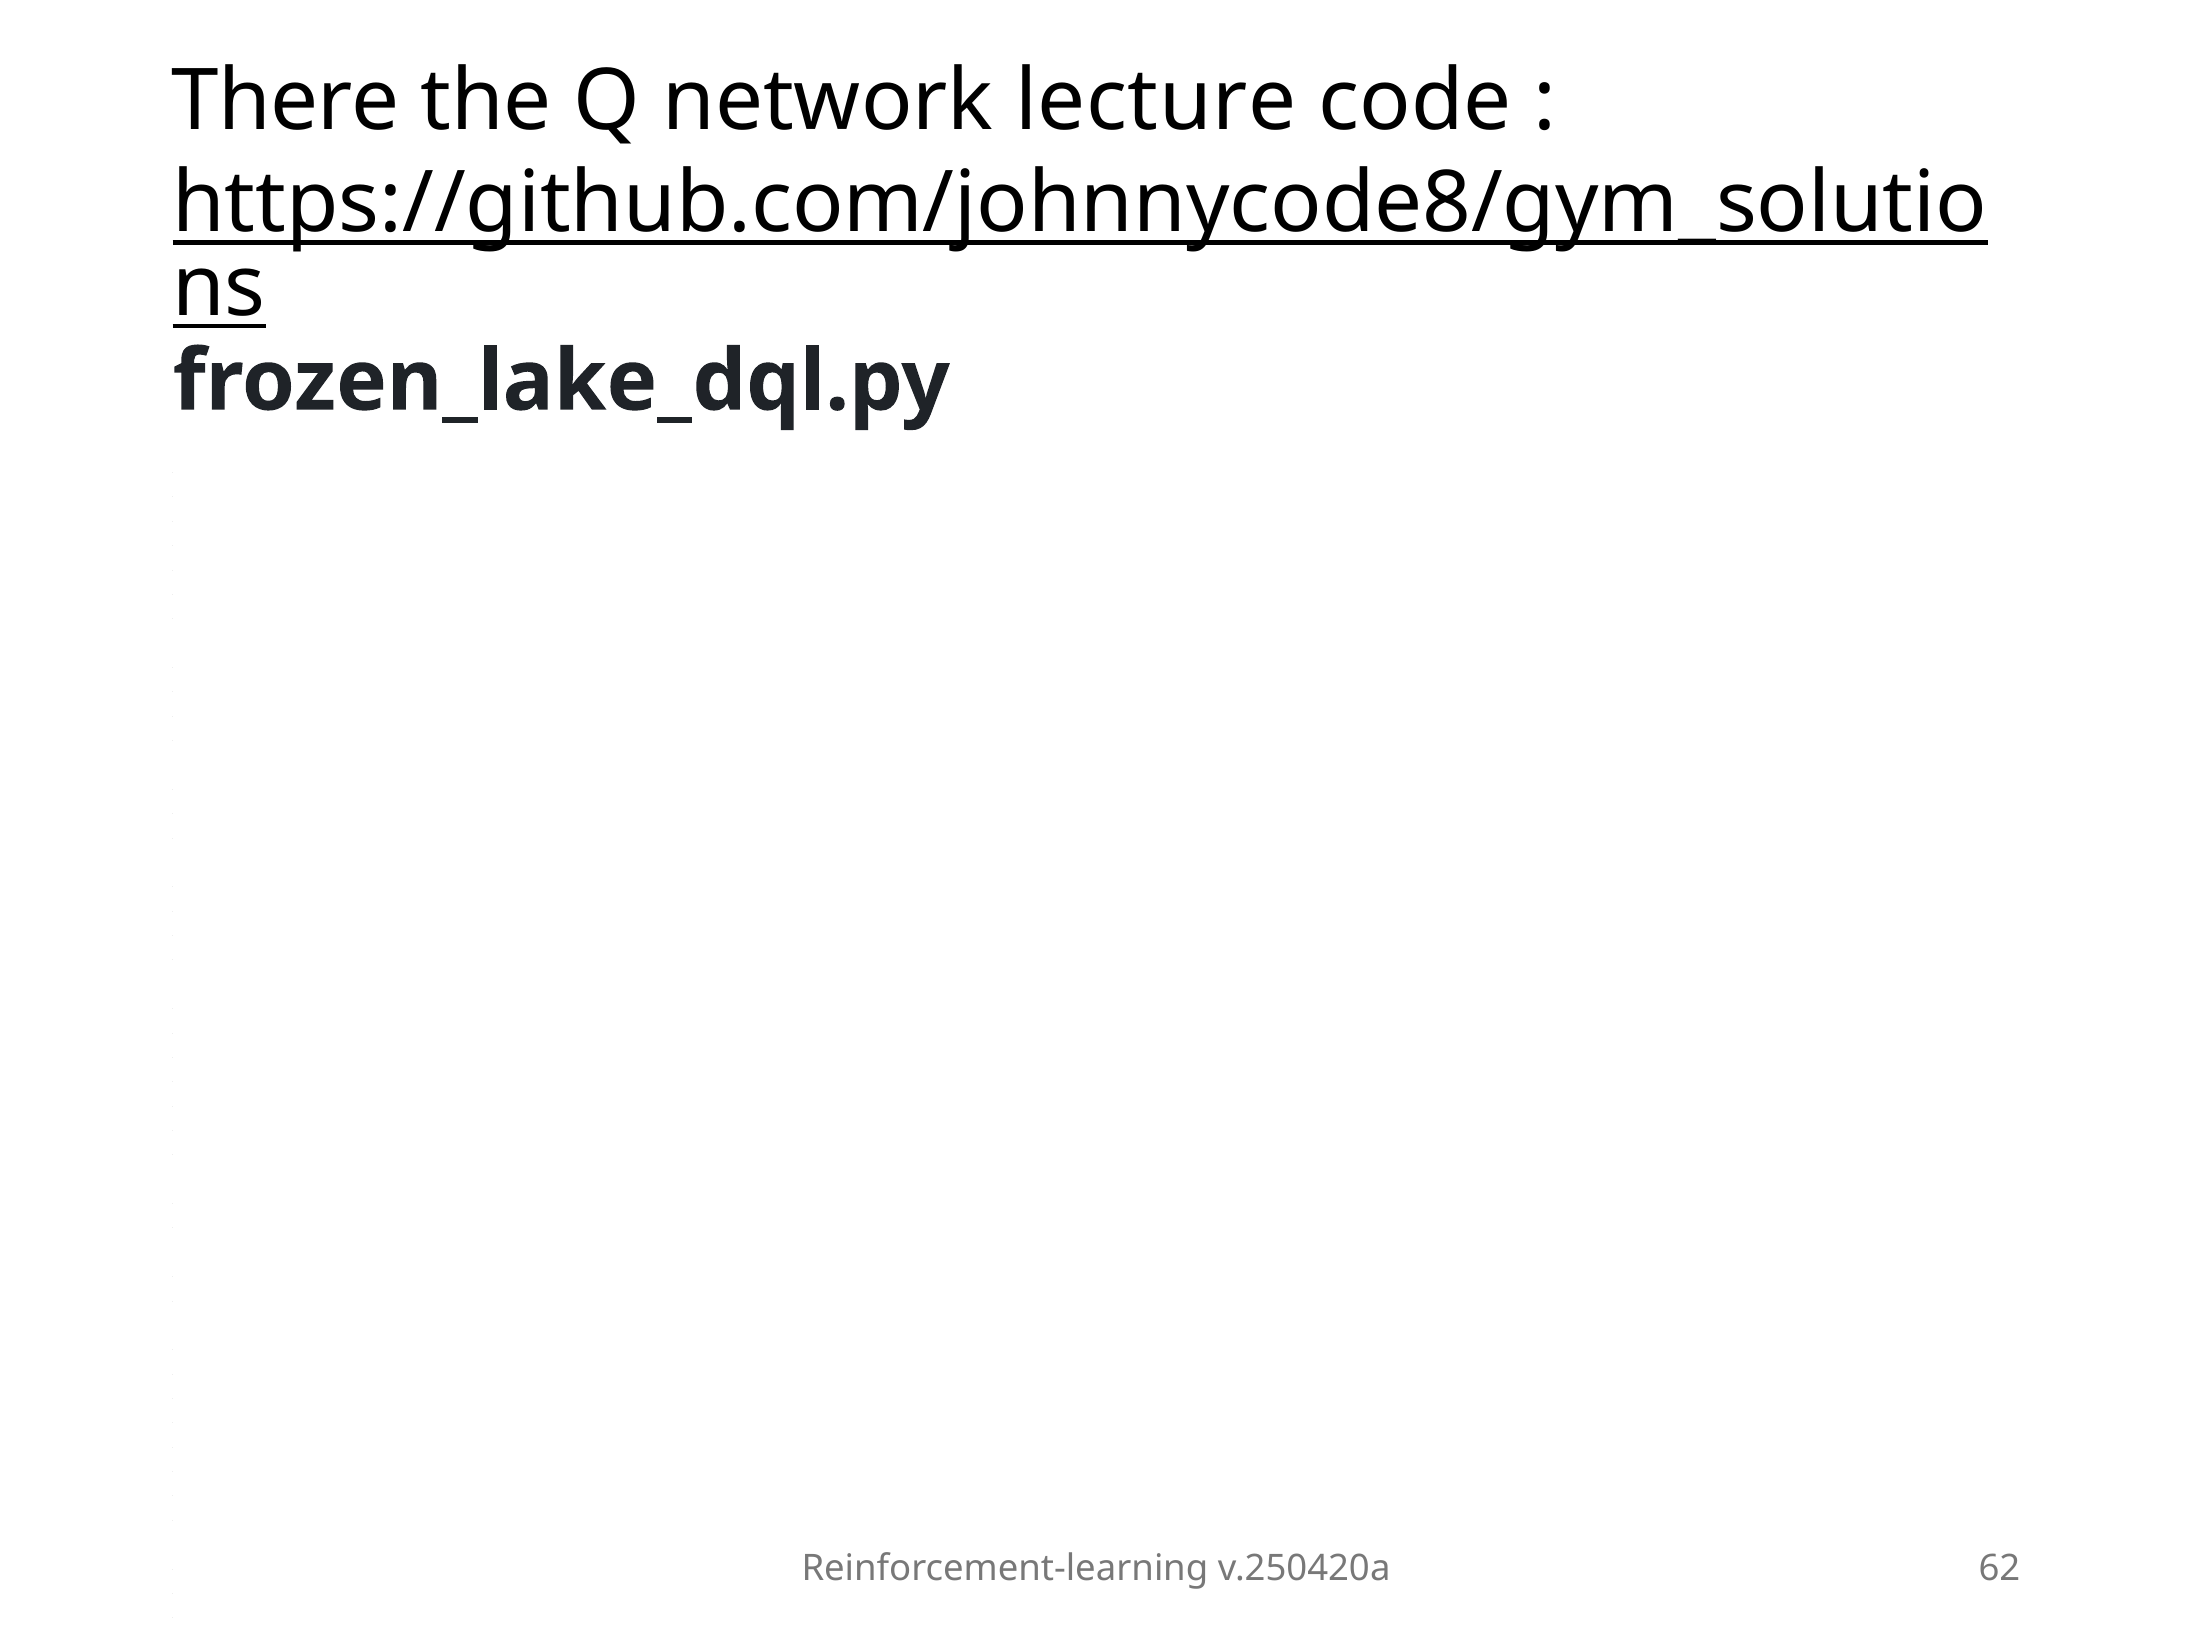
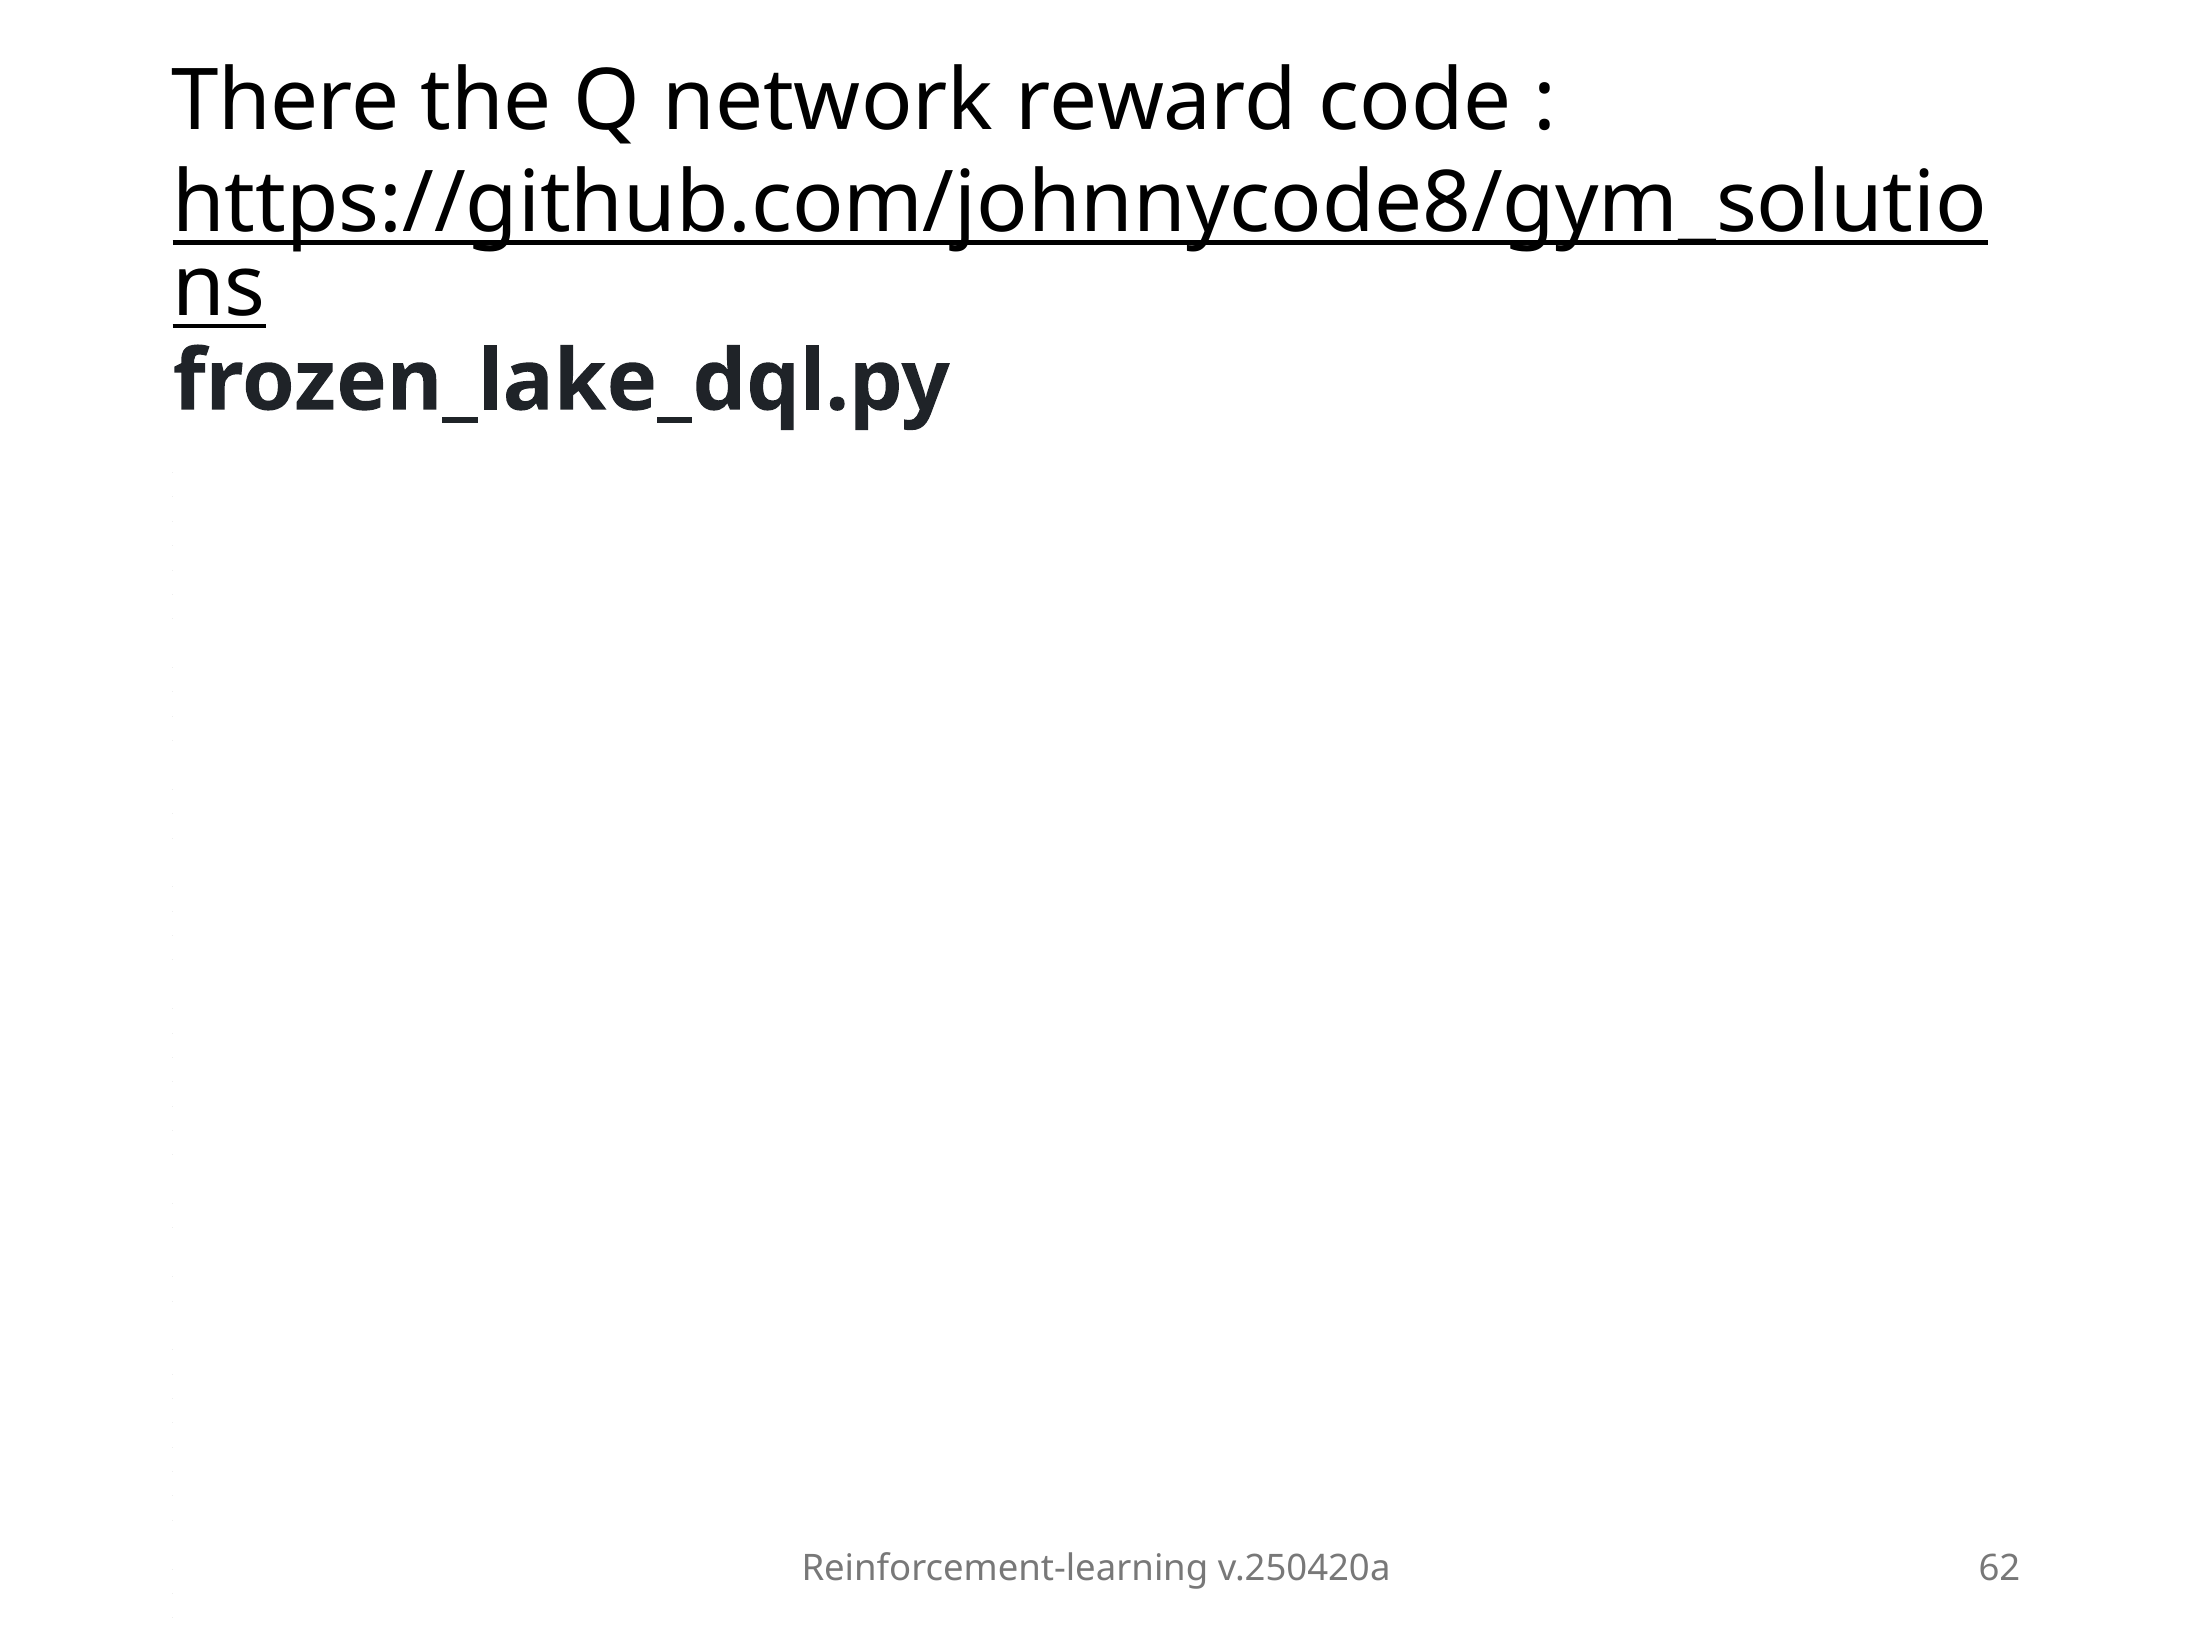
lecture: lecture -> reward
